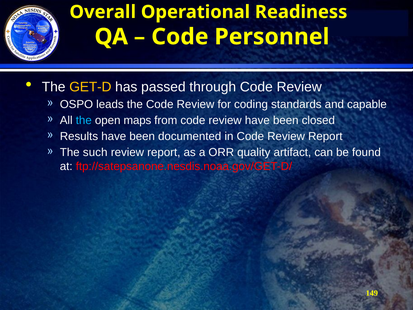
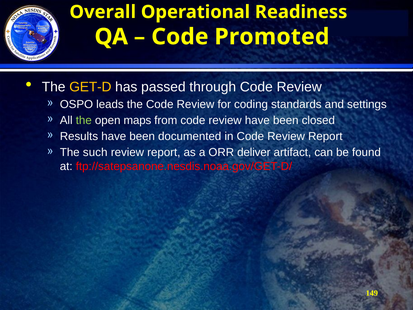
Personnel: Personnel -> Promoted
capable: capable -> settings
the at (84, 120) colour: light blue -> light green
quality: quality -> deliver
